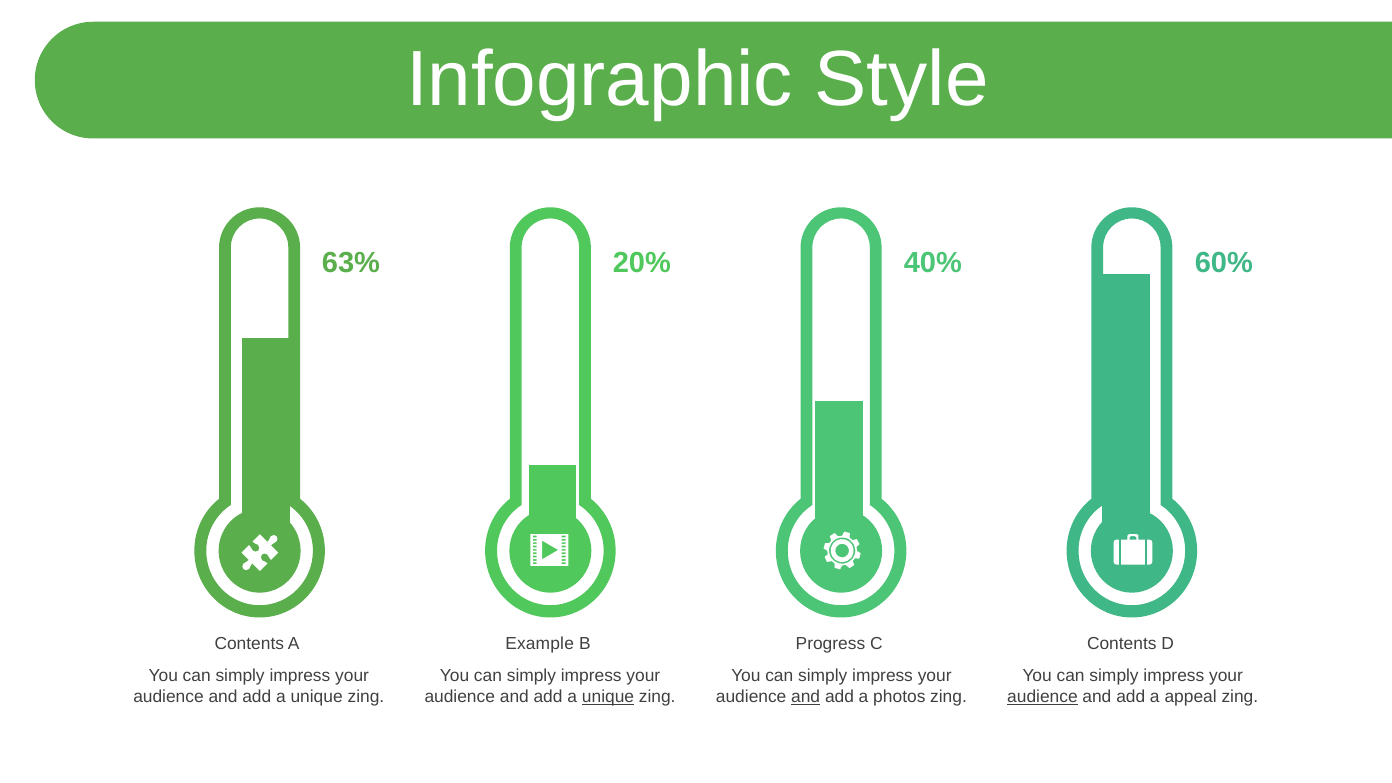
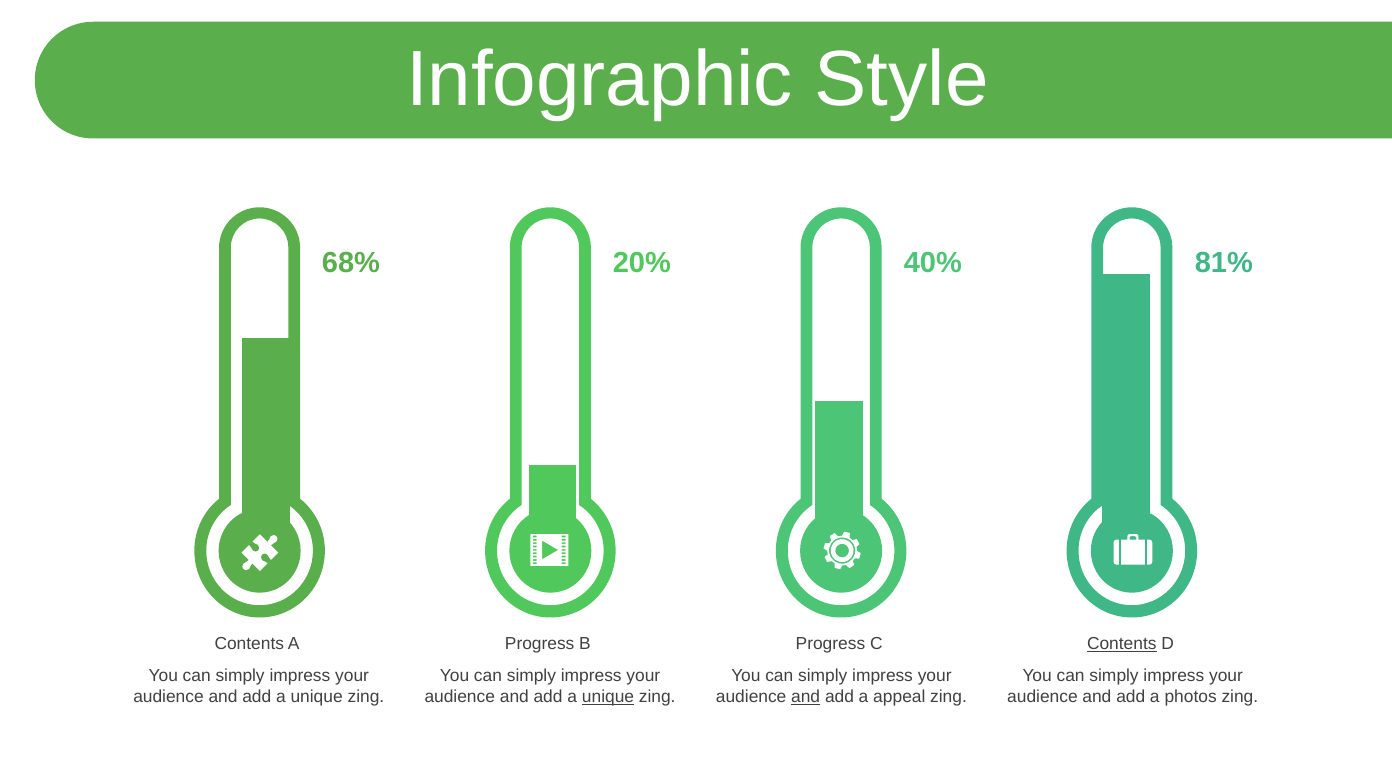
63%: 63% -> 68%
60%: 60% -> 81%
Example at (540, 644): Example -> Progress
Contents at (1122, 644) underline: none -> present
photos: photos -> appeal
audience at (1042, 697) underline: present -> none
appeal: appeal -> photos
